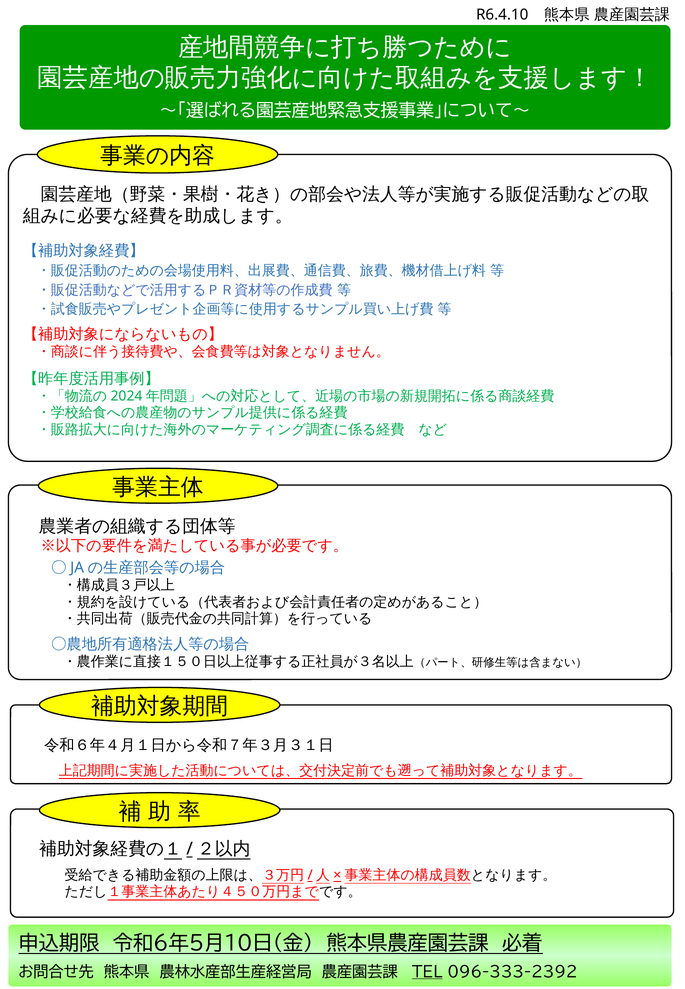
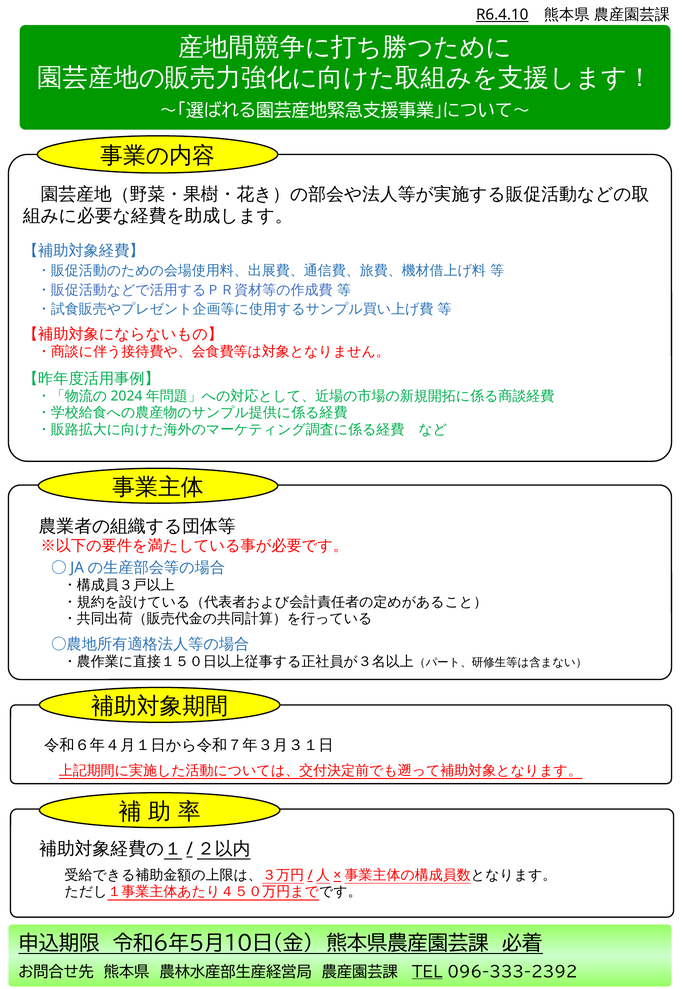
R6.4.10 underline: none -> present
